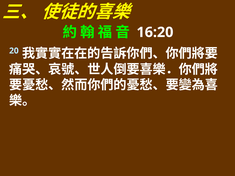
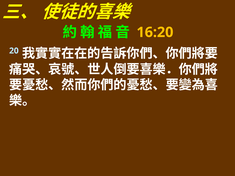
16:20 colour: white -> yellow
